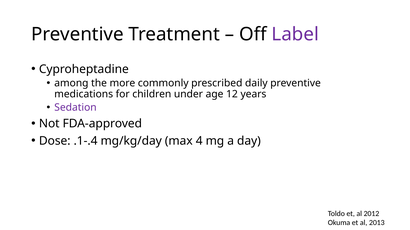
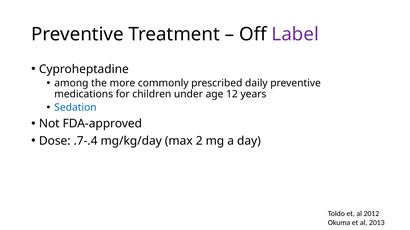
Sedation colour: purple -> blue
.1-.4: .1-.4 -> .7-.4
4: 4 -> 2
